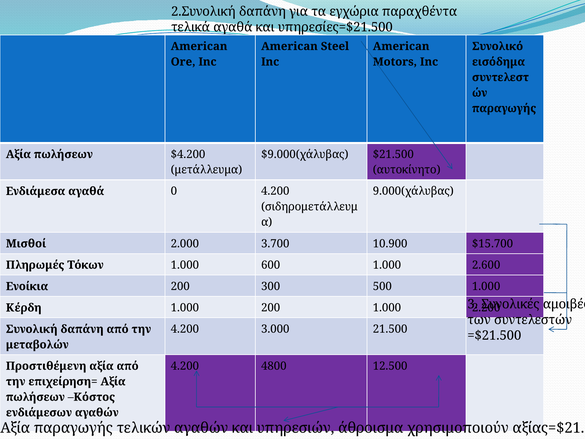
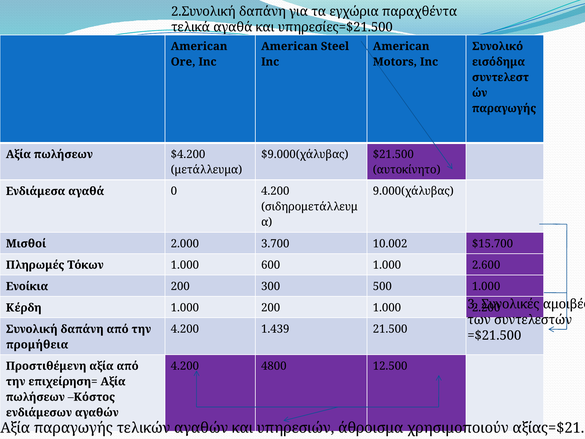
10.900: 10.900 -> 10.002
3.000: 3.000 -> 1.439
μεταβολών: μεταβολών -> προμήθεια
